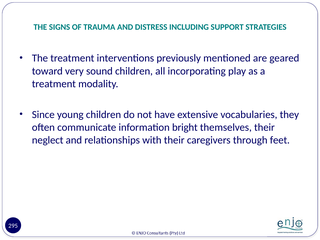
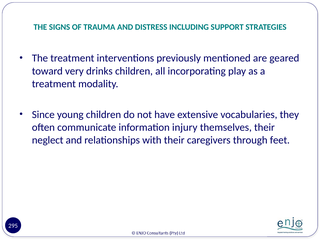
sound: sound -> drinks
bright: bright -> injury
